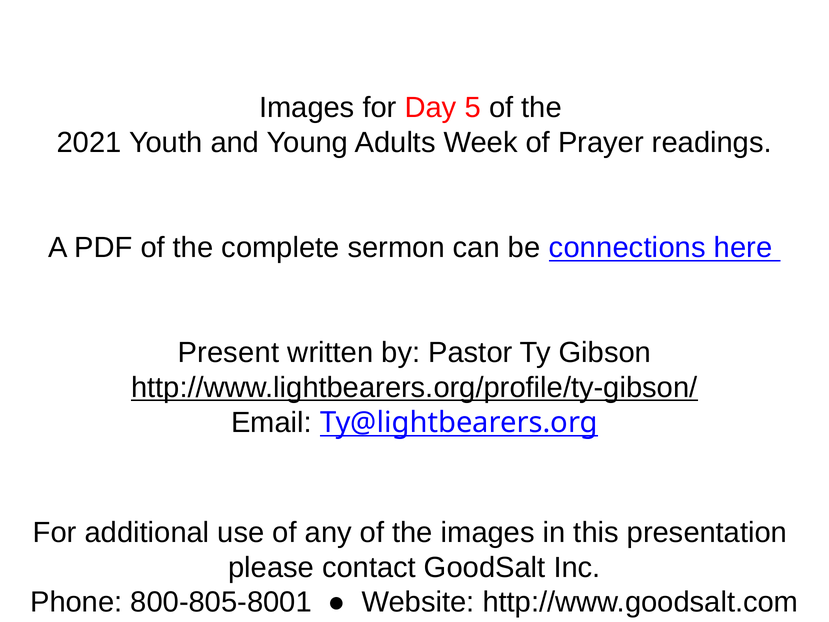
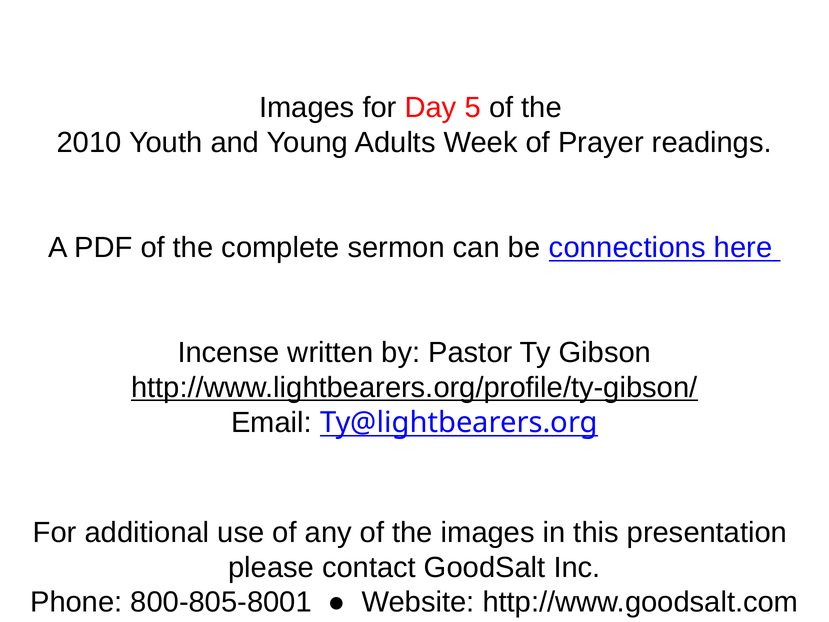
2021: 2021 -> 2010
Present: Present -> Incense
